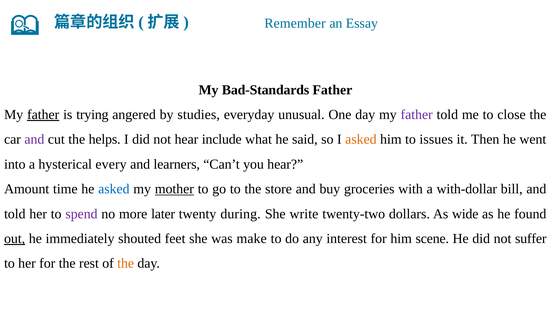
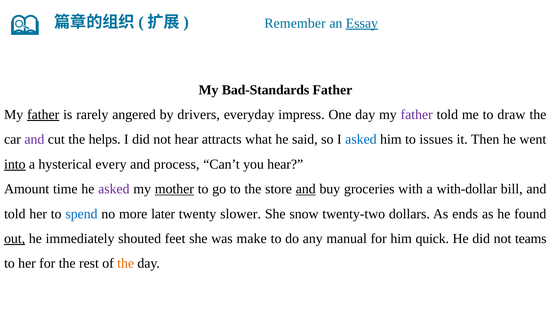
Essay underline: none -> present
trying: trying -> rarely
studies: studies -> drivers
unusual: unusual -> impress
close: close -> draw
include: include -> attracts
asked at (361, 139) colour: orange -> blue
into underline: none -> present
learners: learners -> process
asked at (114, 189) colour: blue -> purple
and at (306, 189) underline: none -> present
spend colour: purple -> blue
during: during -> slower
write: write -> snow
wide: wide -> ends
interest: interest -> manual
scene: scene -> quick
suffer: suffer -> teams
